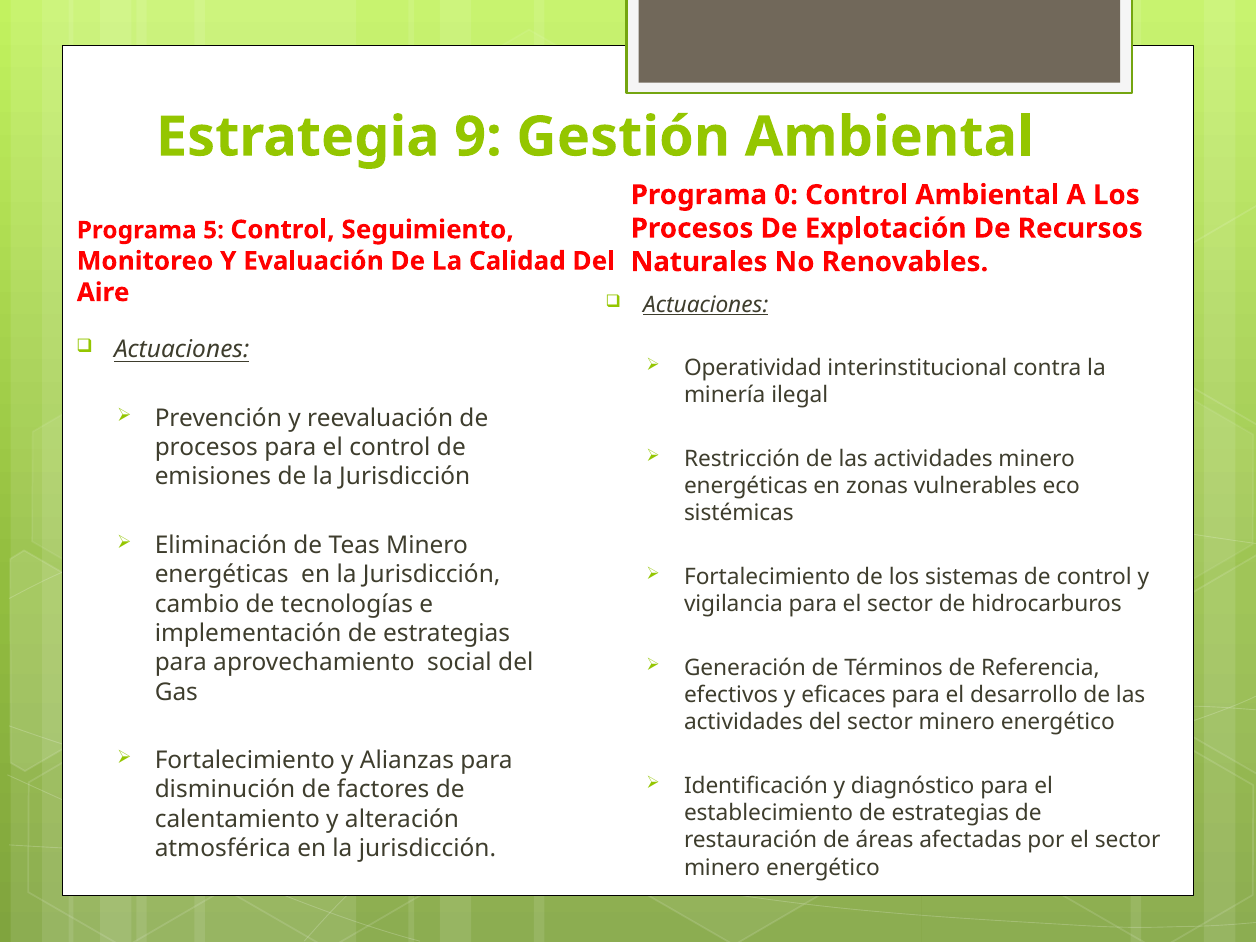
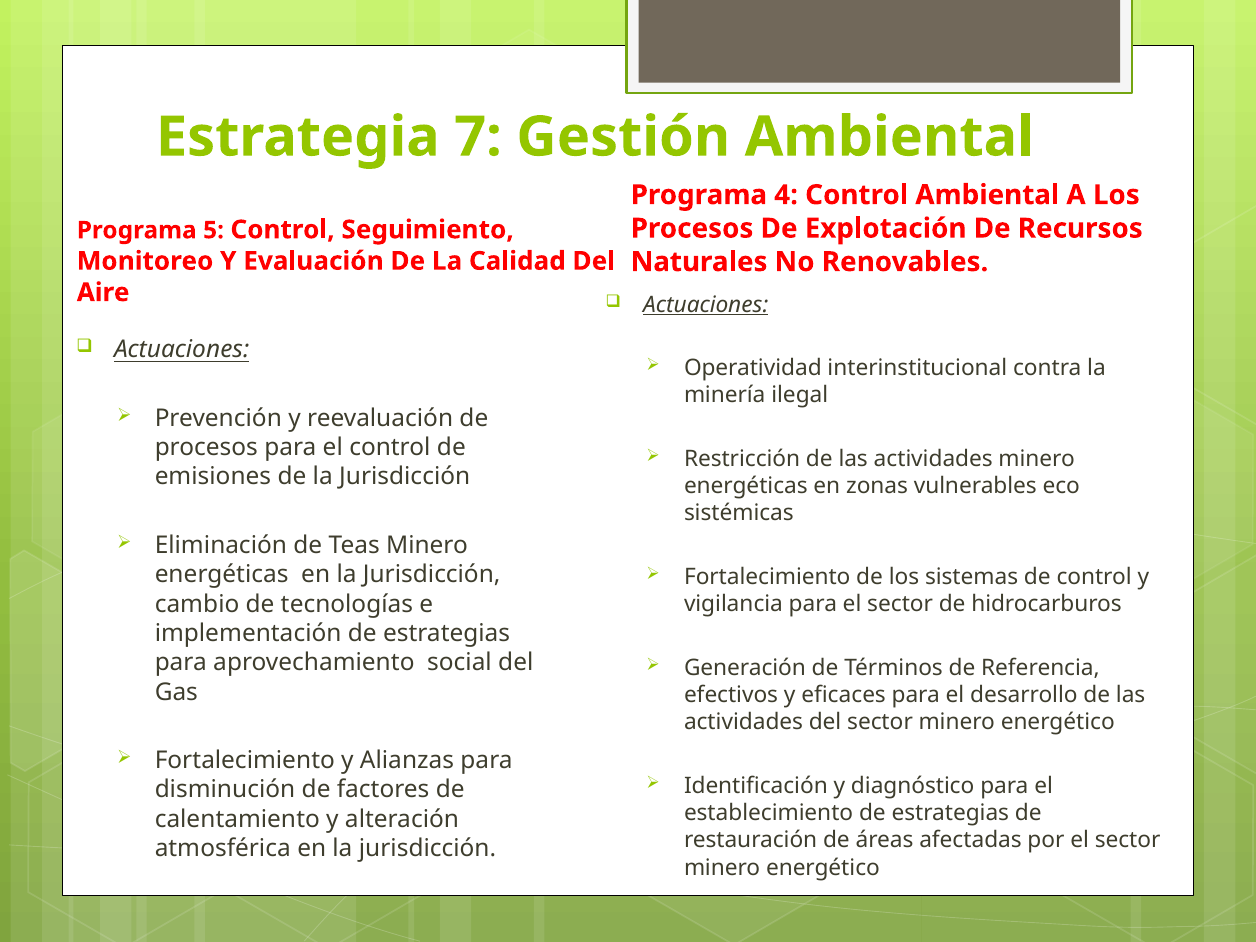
9: 9 -> 7
0: 0 -> 4
